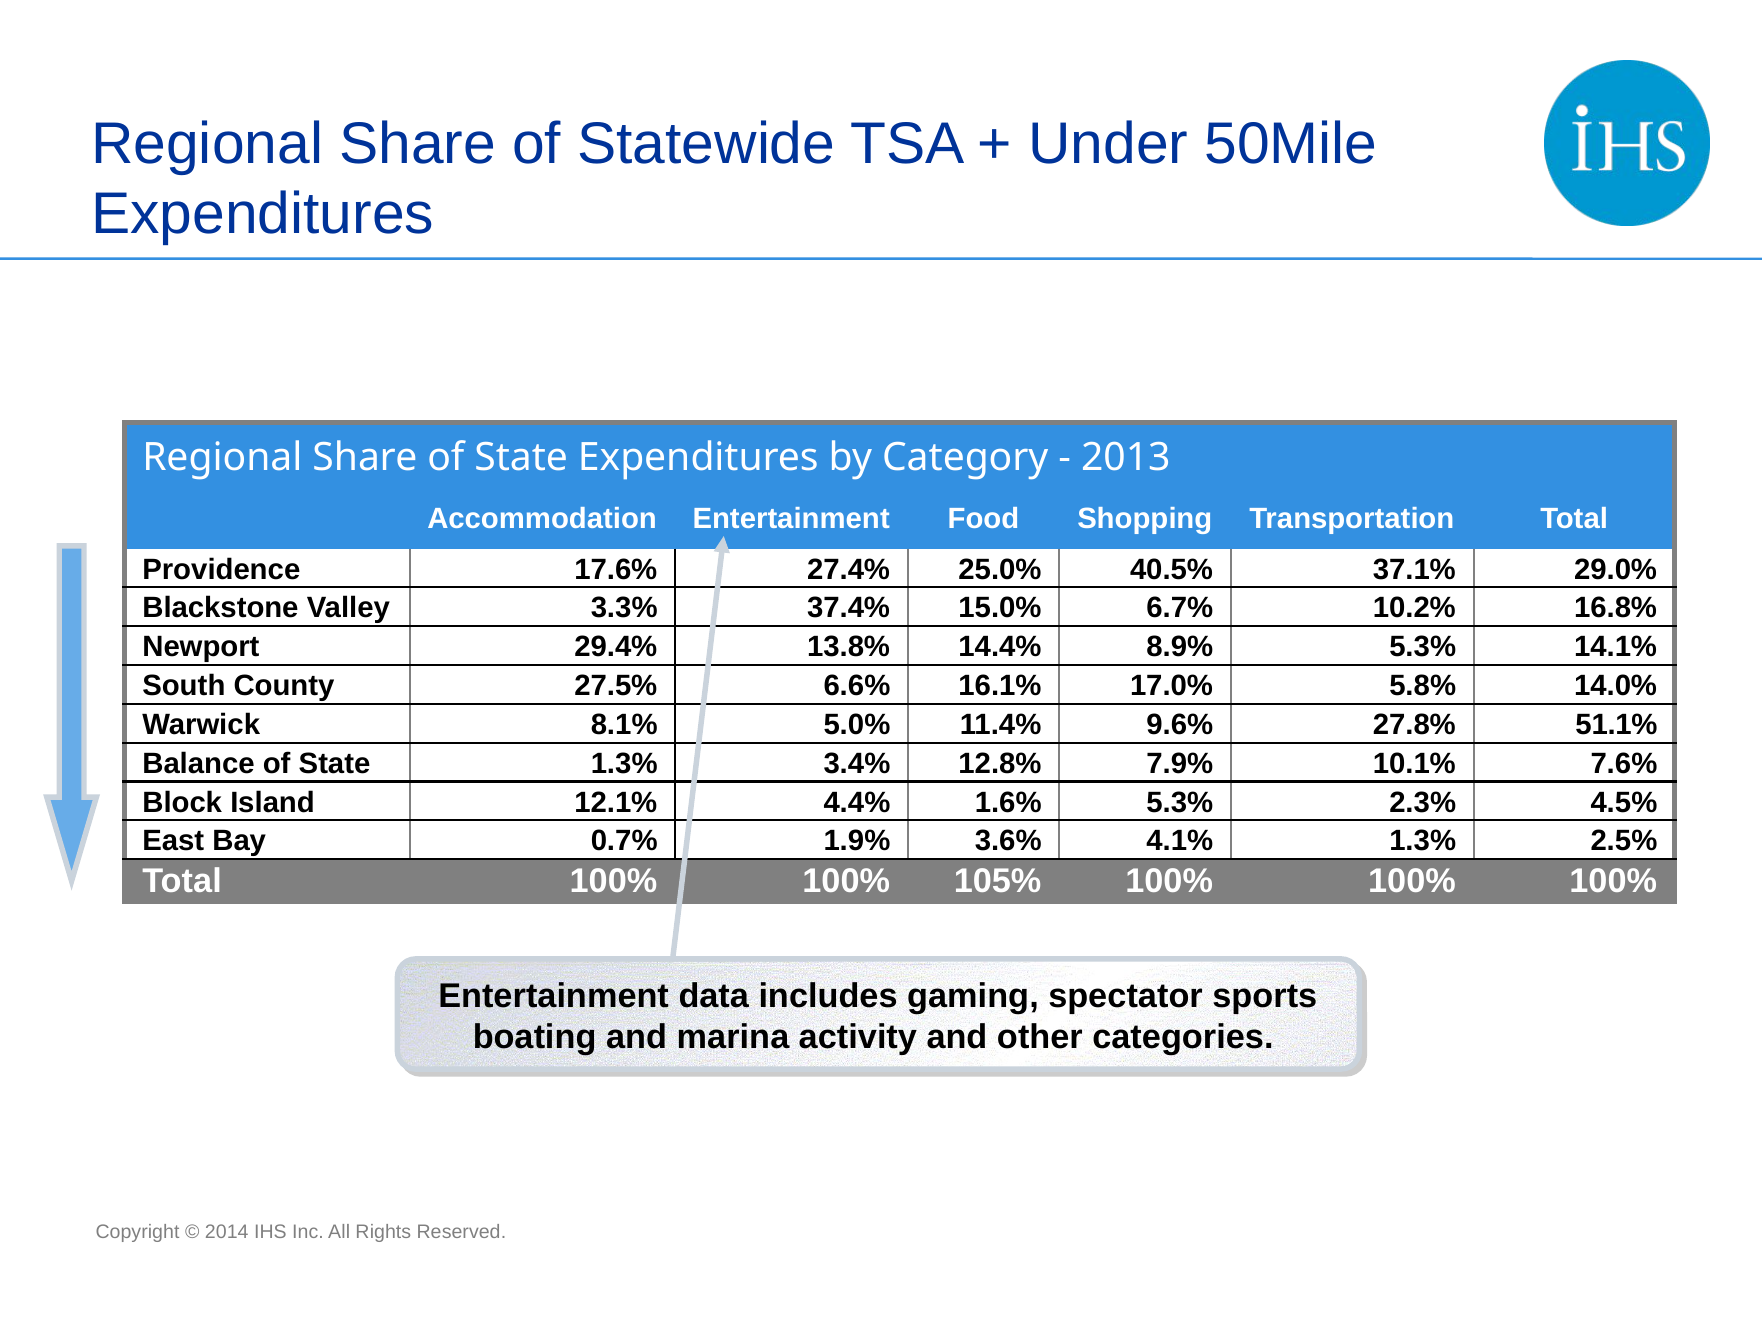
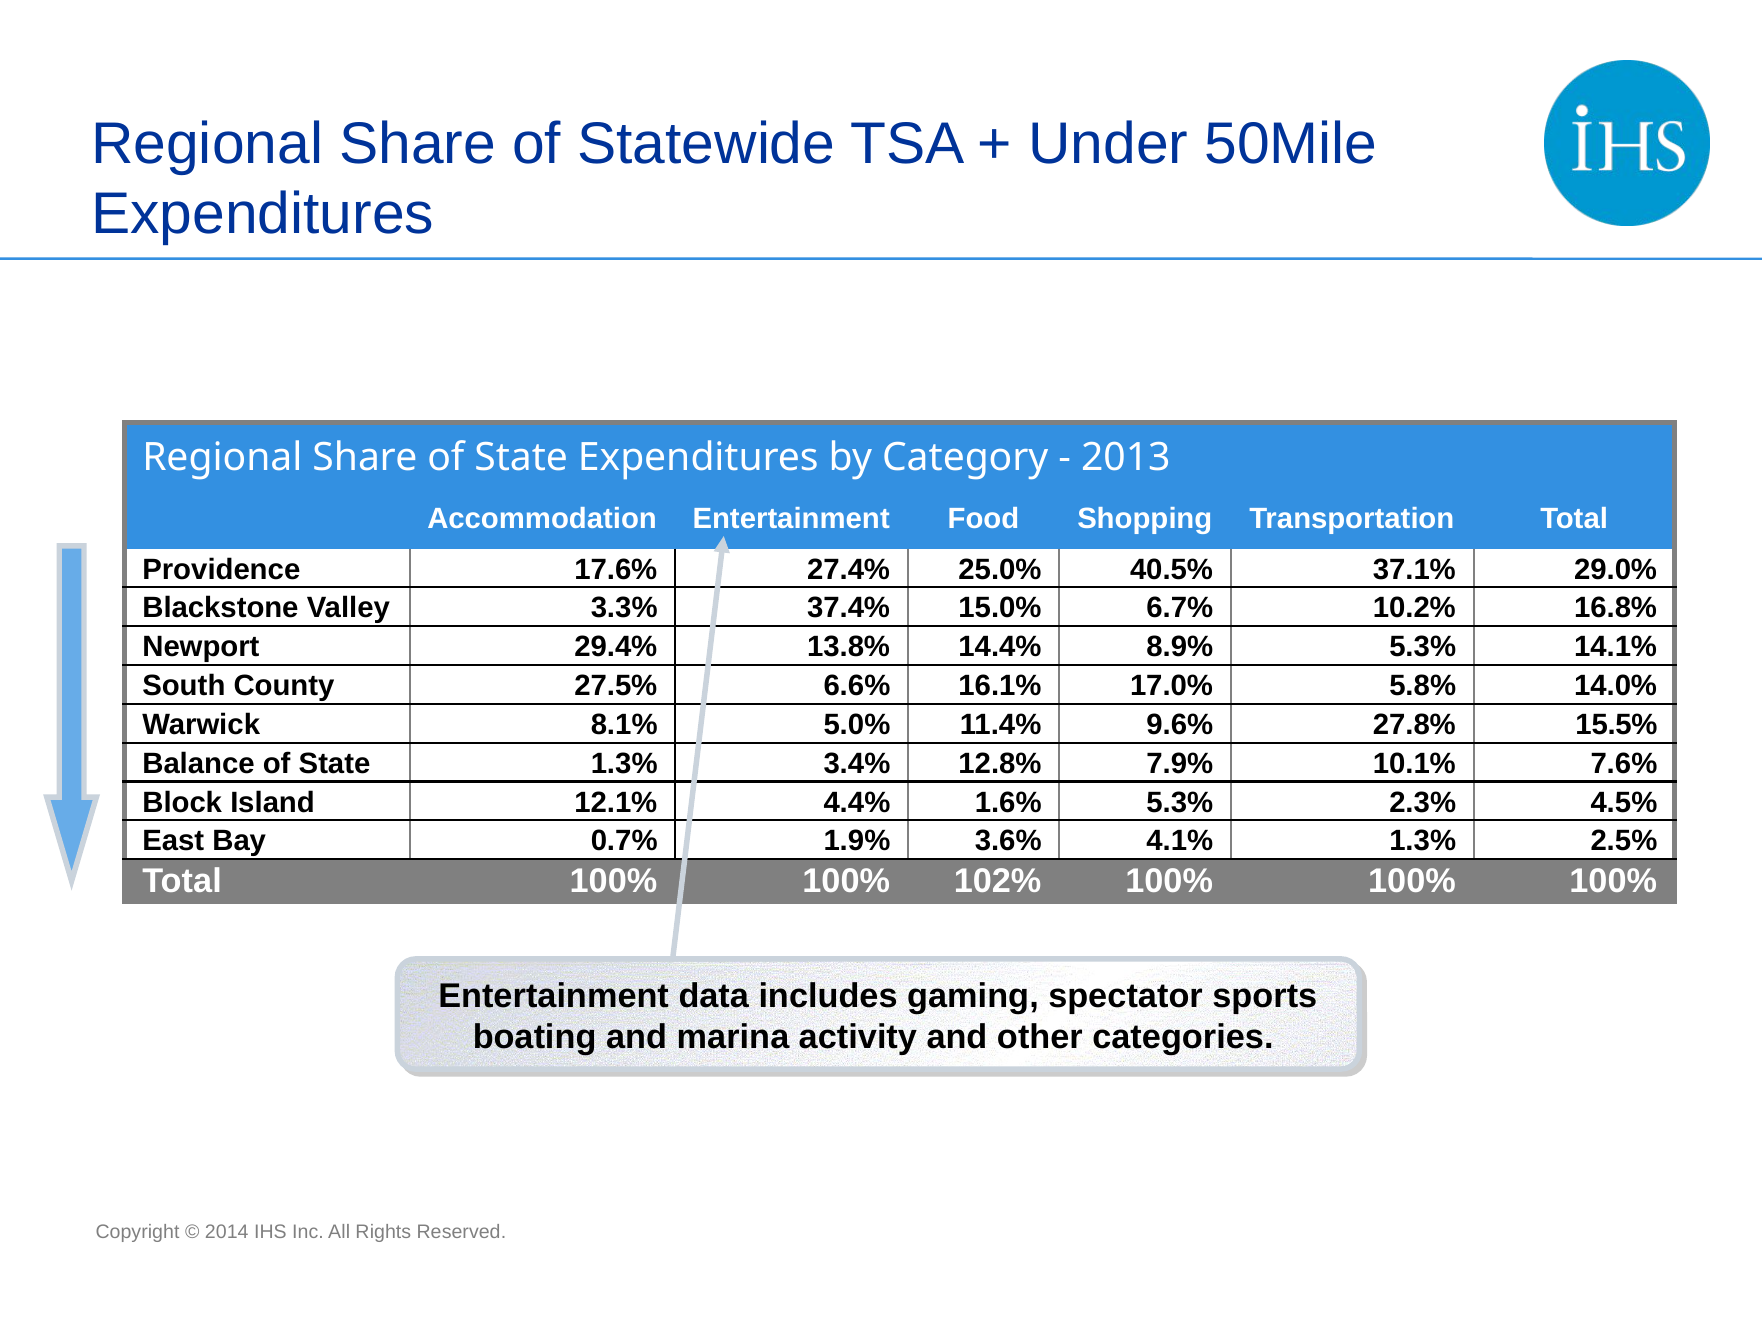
51.1%: 51.1% -> 15.5%
105%: 105% -> 102%
